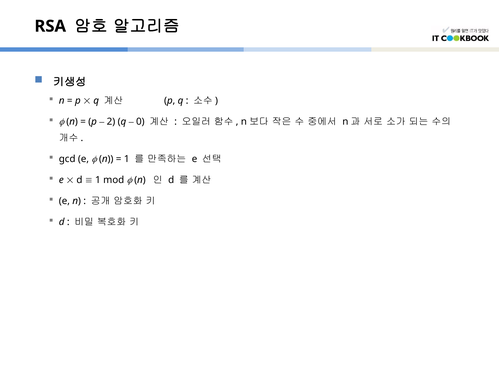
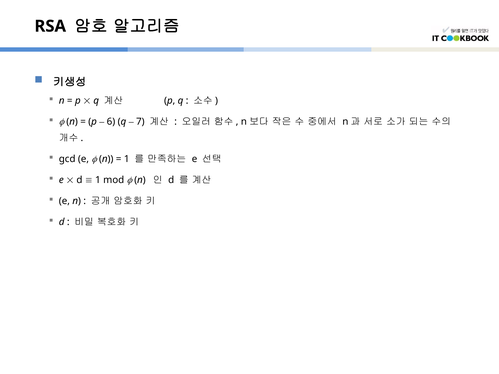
2: 2 -> 6
0: 0 -> 7
